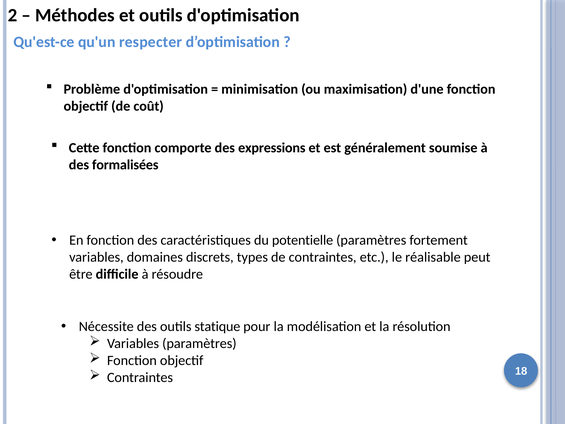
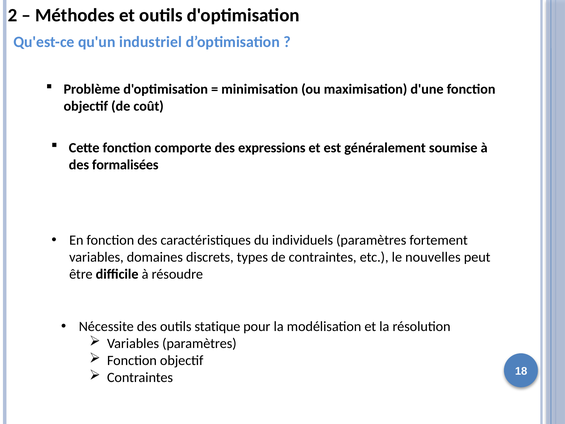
respecter: respecter -> industriel
potentielle: potentielle -> individuels
réalisable: réalisable -> nouvelles
